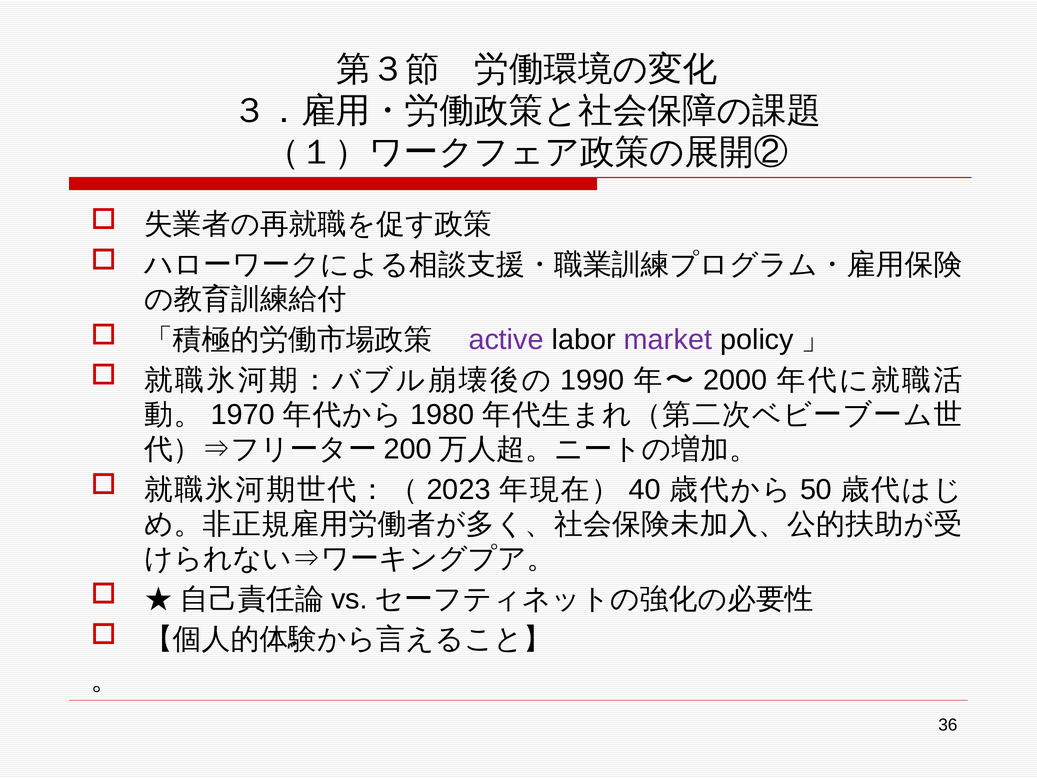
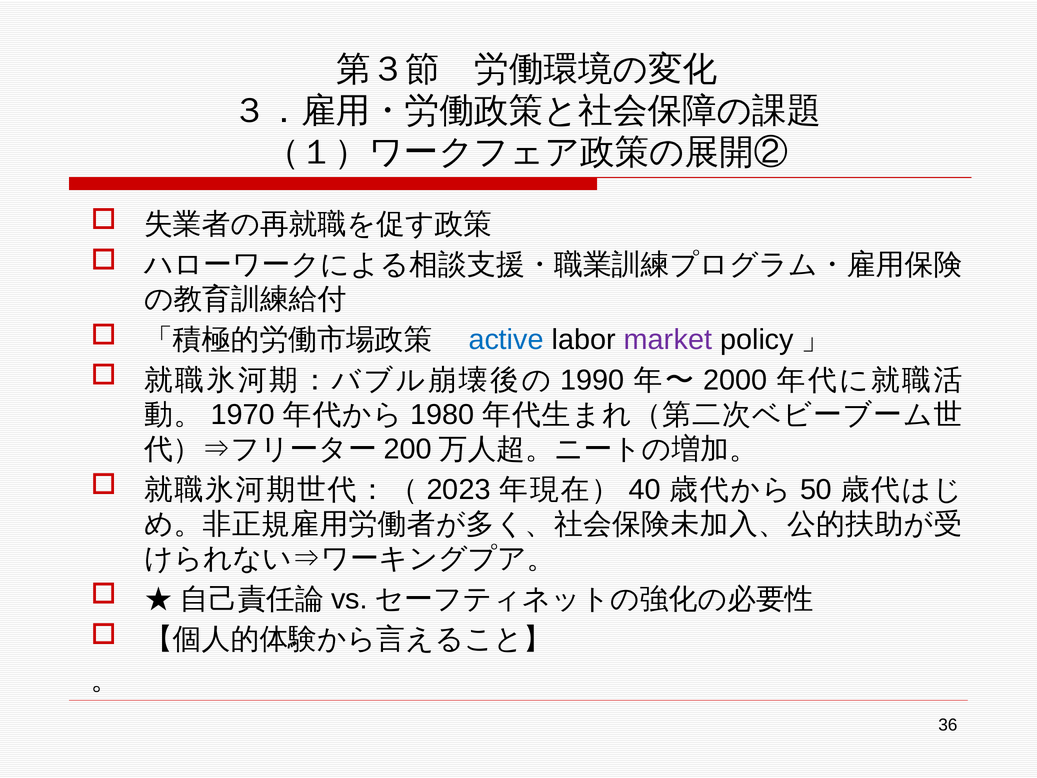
active colour: purple -> blue
